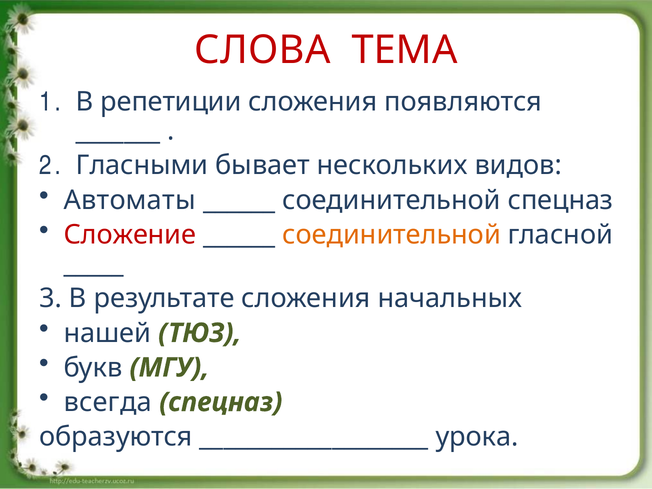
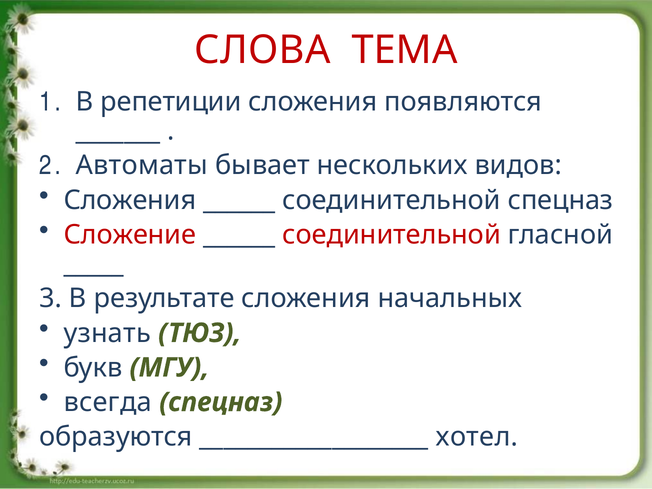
Гласными: Гласными -> Автоматы
Автоматы at (130, 200): Автоматы -> Сложения
соединительной at (392, 235) colour: orange -> red
нашей: нашей -> узнать
урока: урока -> хотел
